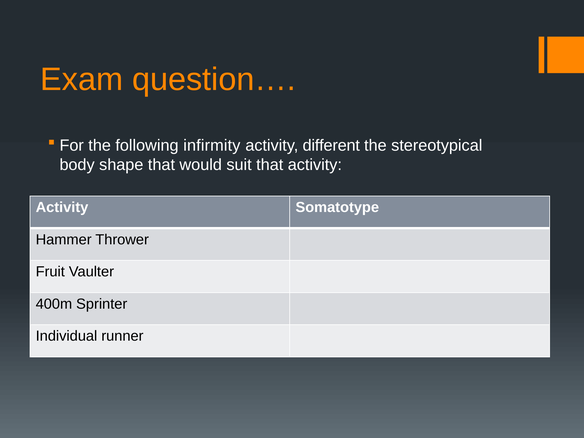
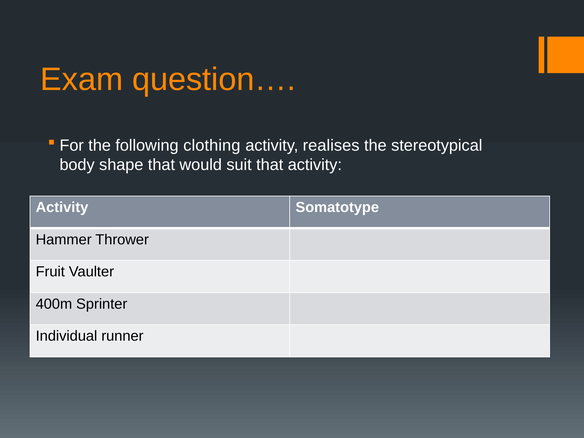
infirmity: infirmity -> clothing
different: different -> realises
